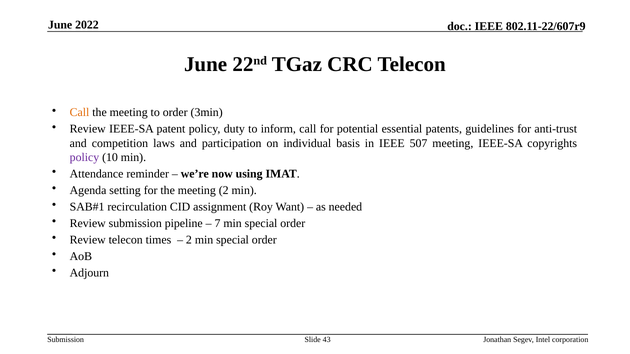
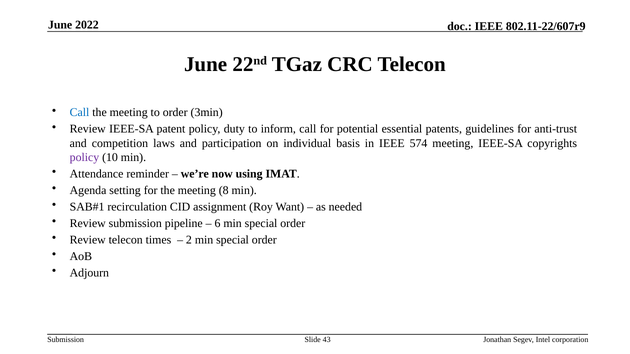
Call at (80, 113) colour: orange -> blue
507: 507 -> 574
meeting 2: 2 -> 8
7: 7 -> 6
